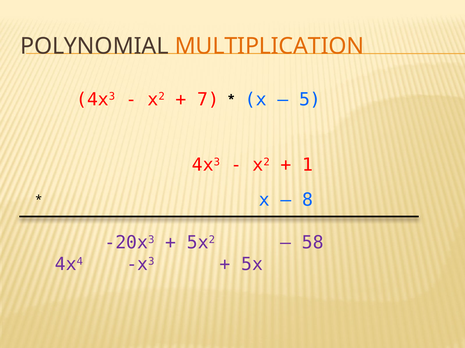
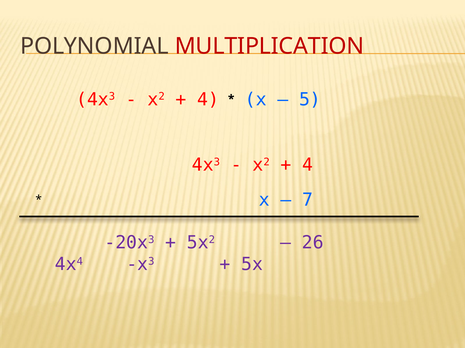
MULTIPLICATION colour: orange -> red
7 at (208, 100): 7 -> 4
1 at (308, 165): 1 -> 4
8: 8 -> 7
58: 58 -> 26
